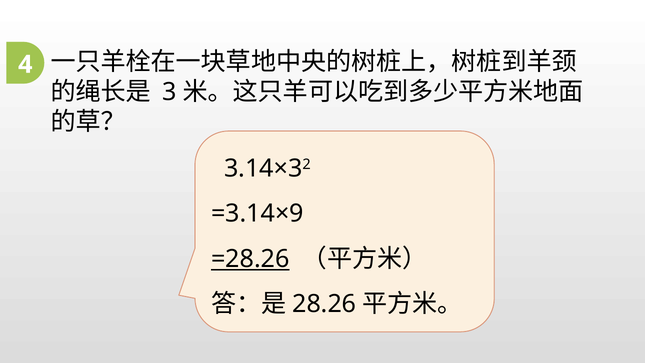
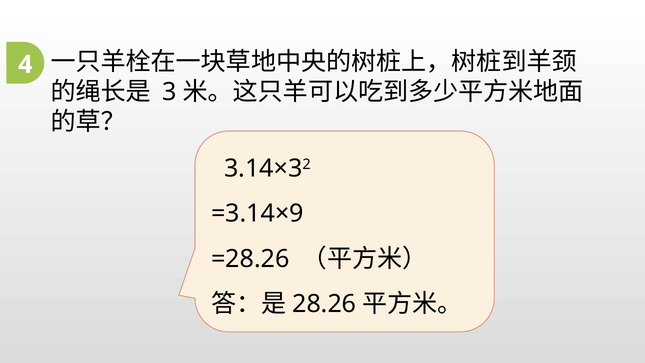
=28.26 underline: present -> none
